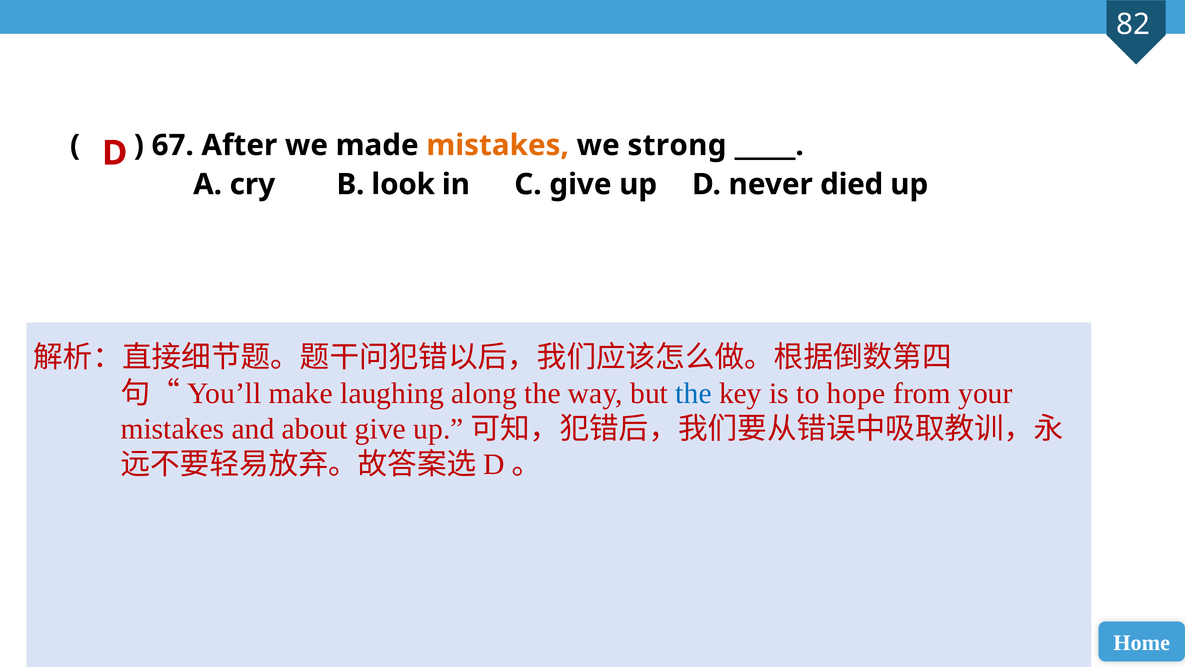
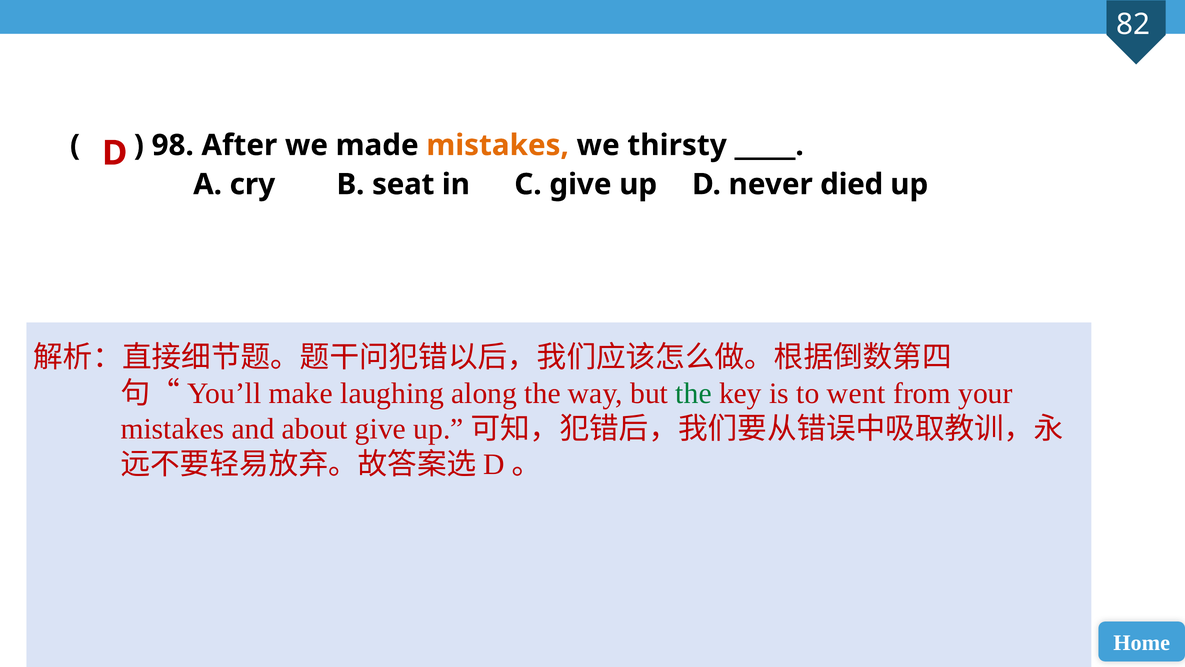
67: 67 -> 98
strong: strong -> thirsty
look: look -> seat
the at (694, 393) colour: blue -> green
hope: hope -> went
